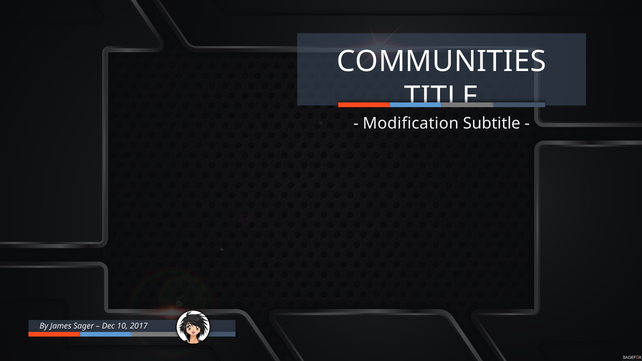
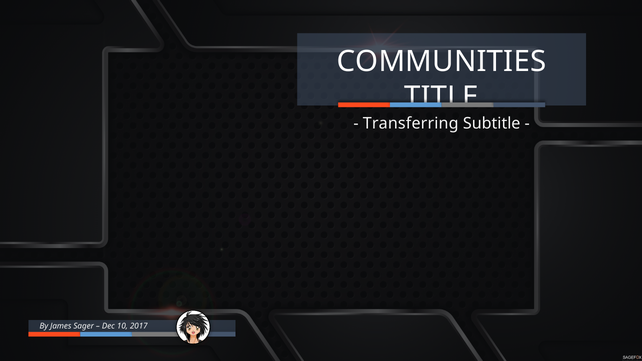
Modification: Modification -> Transferring
